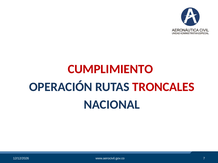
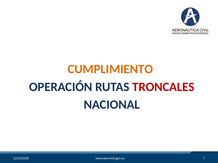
CUMPLIMIENTO colour: red -> orange
